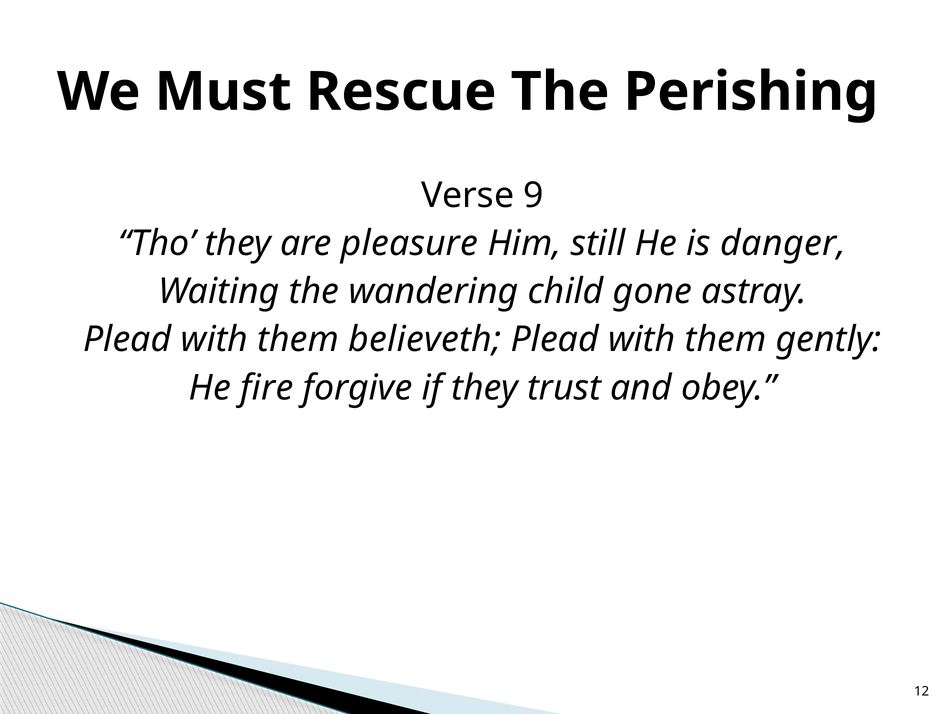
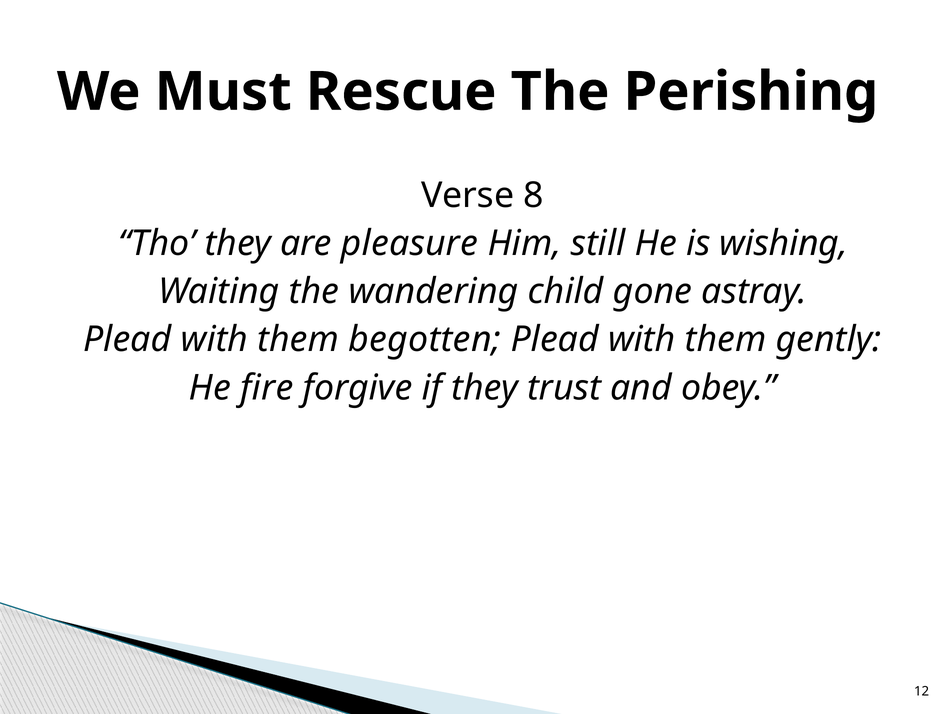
9: 9 -> 8
danger: danger -> wishing
believeth: believeth -> begotten
